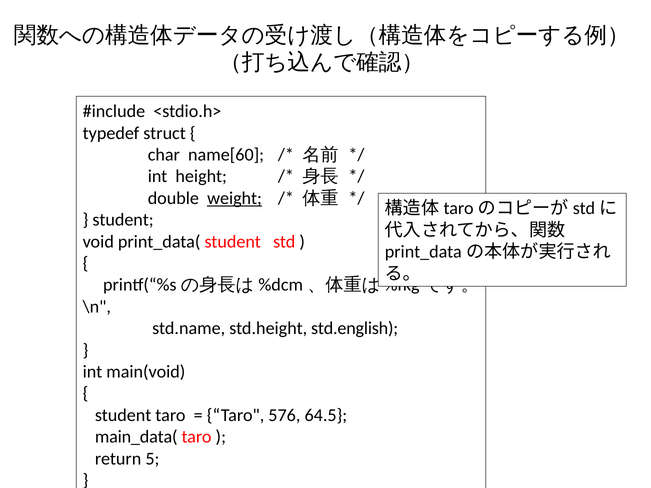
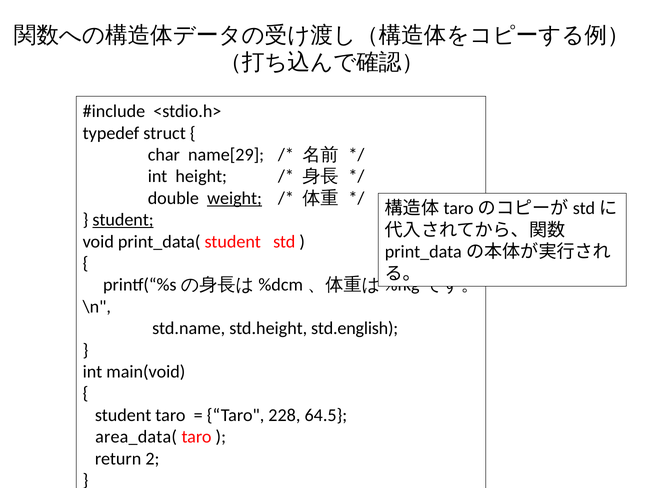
name[60: name[60 -> name[29
student at (123, 220) underline: none -> present
576: 576 -> 228
main_data(: main_data( -> area_data(
5: 5 -> 2
